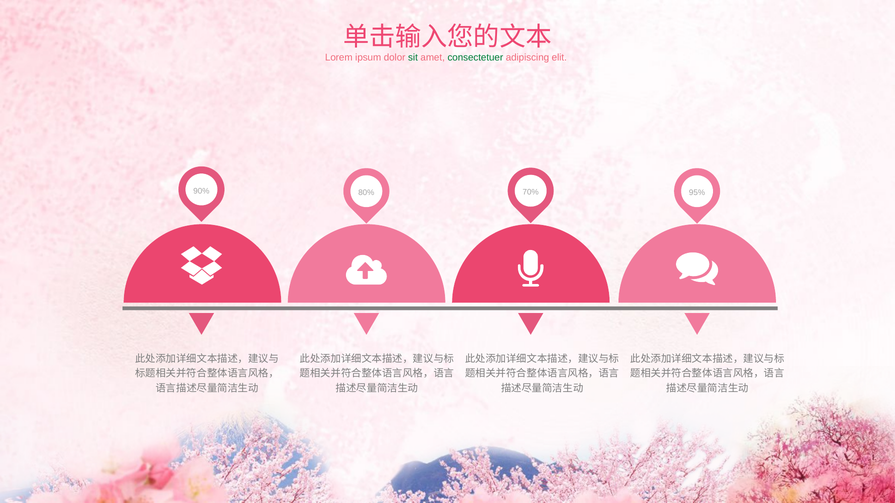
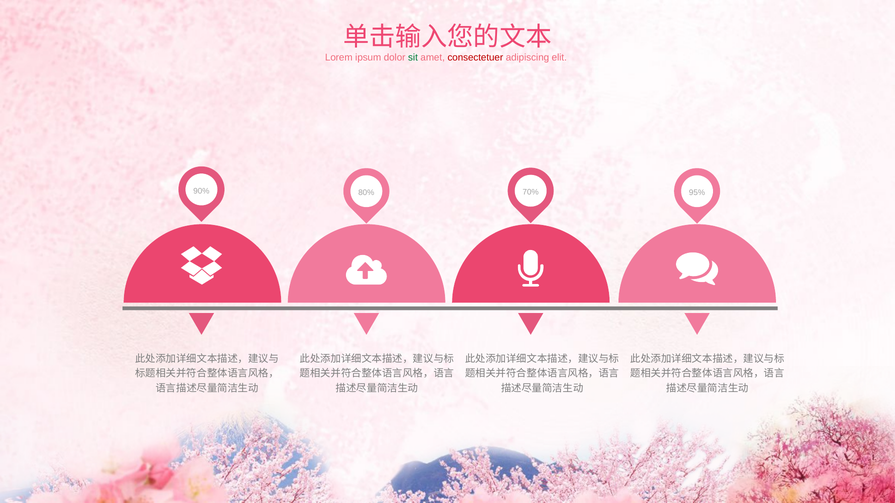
consectetuer colour: green -> red
